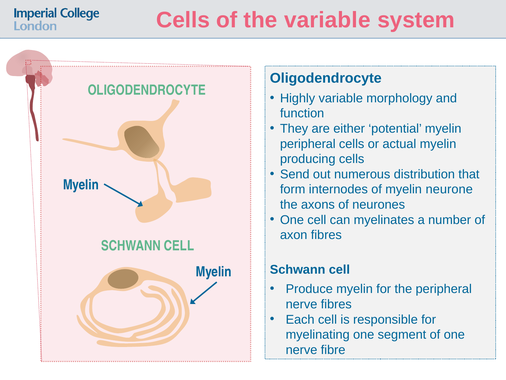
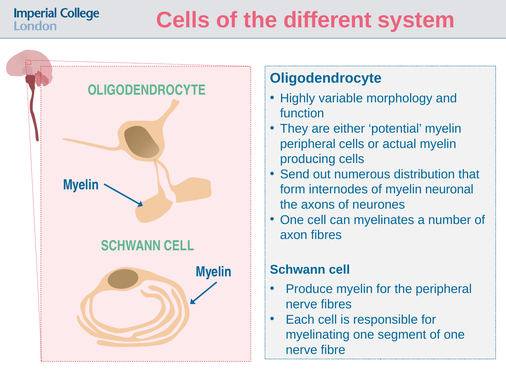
the variable: variable -> different
neurone: neurone -> neuronal
